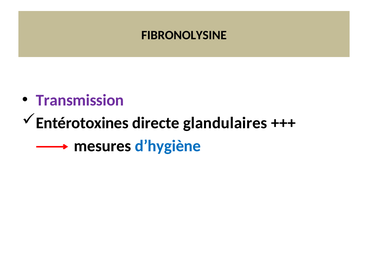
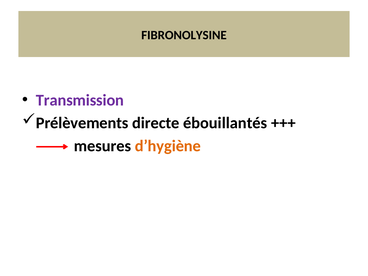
Entérotoxines: Entérotoxines -> Prélèvements
glandulaires: glandulaires -> ébouillantés
d’hygiène colour: blue -> orange
